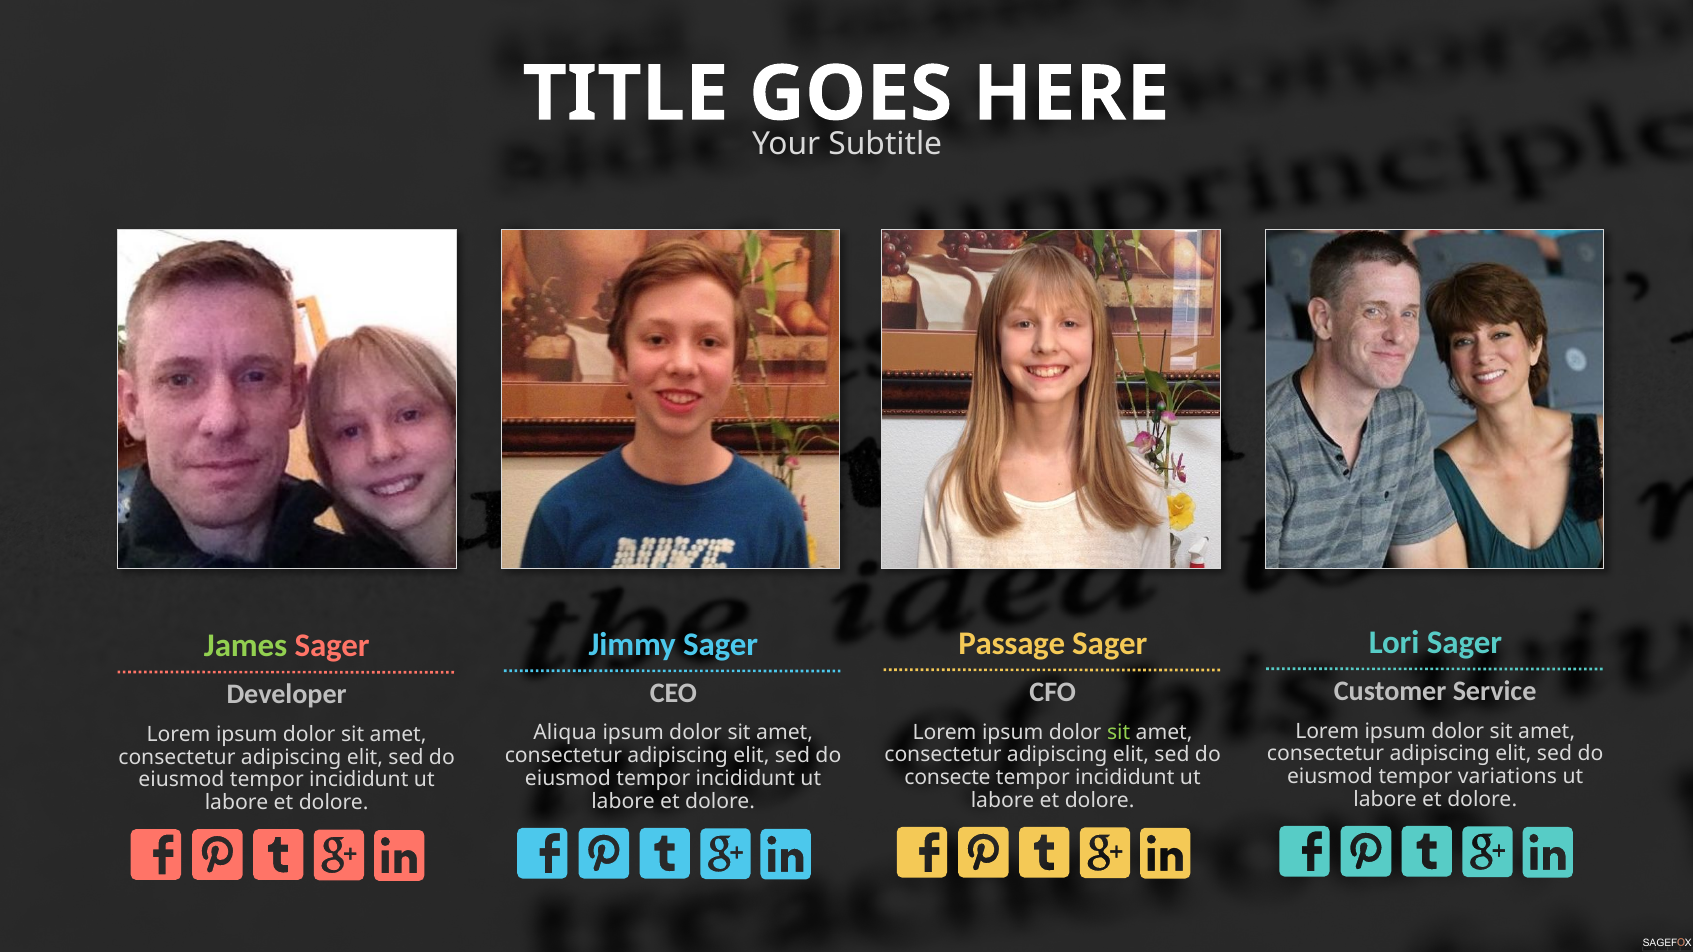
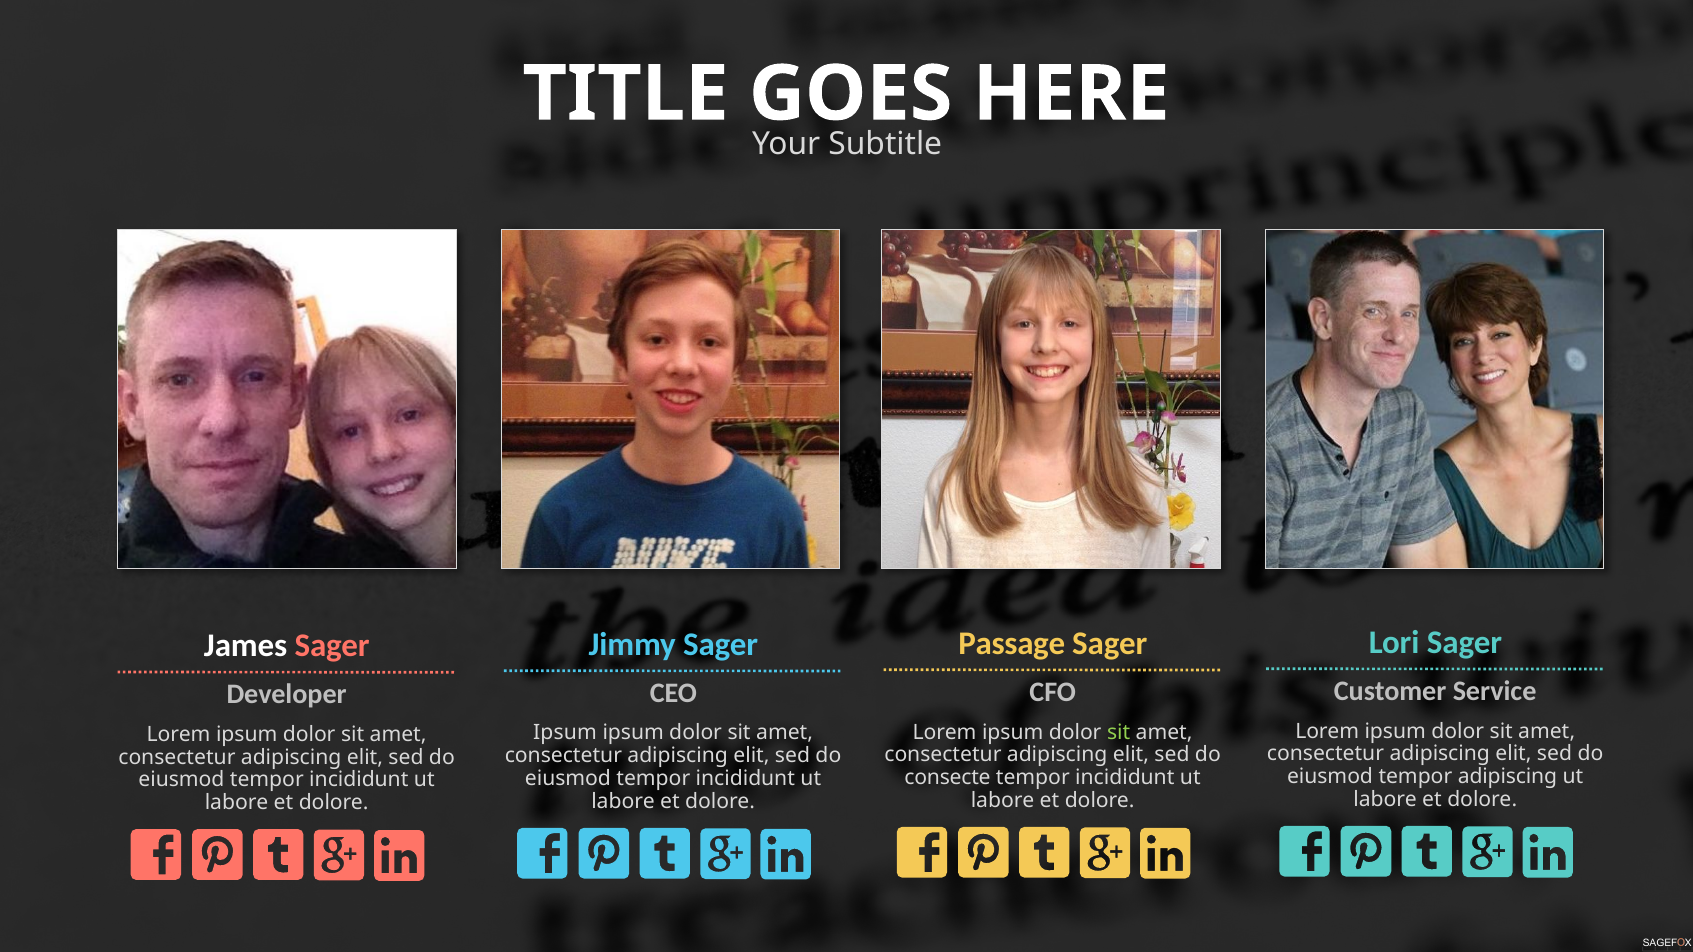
James colour: light green -> white
Aliqua at (565, 733): Aliqua -> Ipsum
tempor variations: variations -> adipiscing
